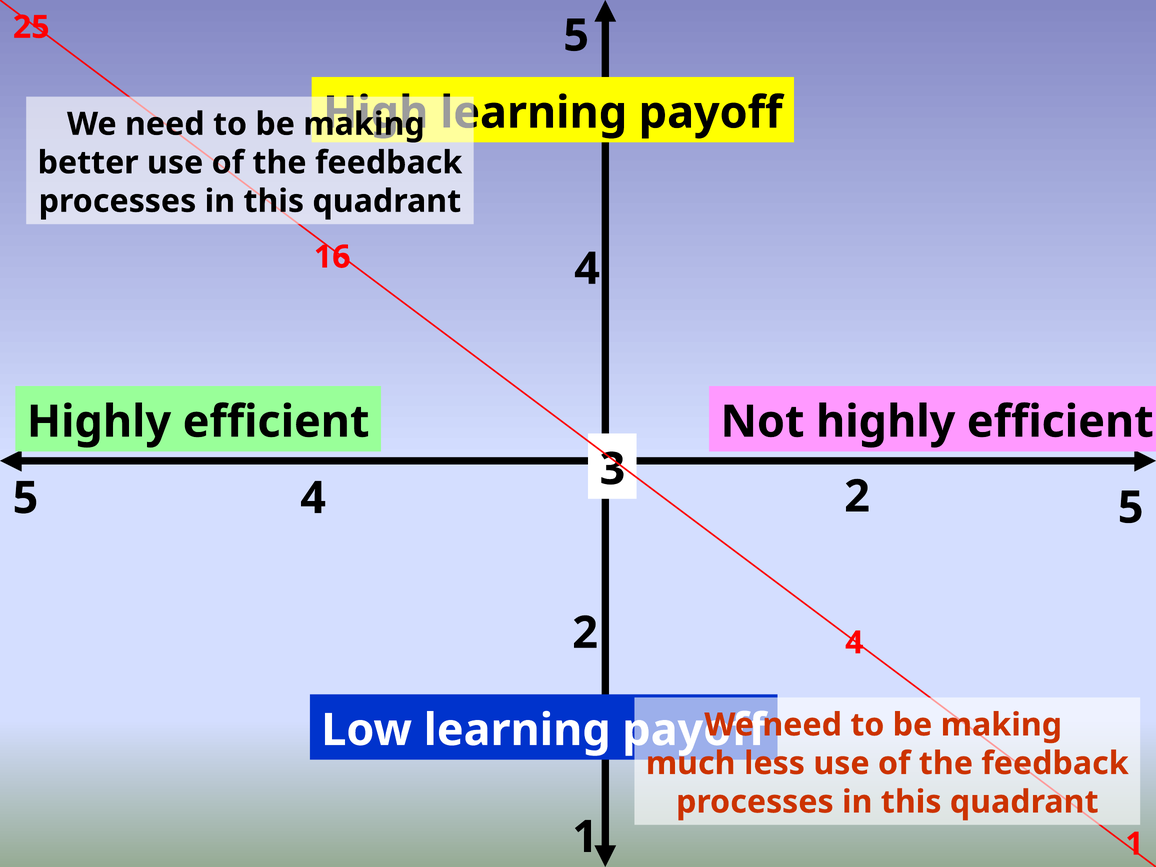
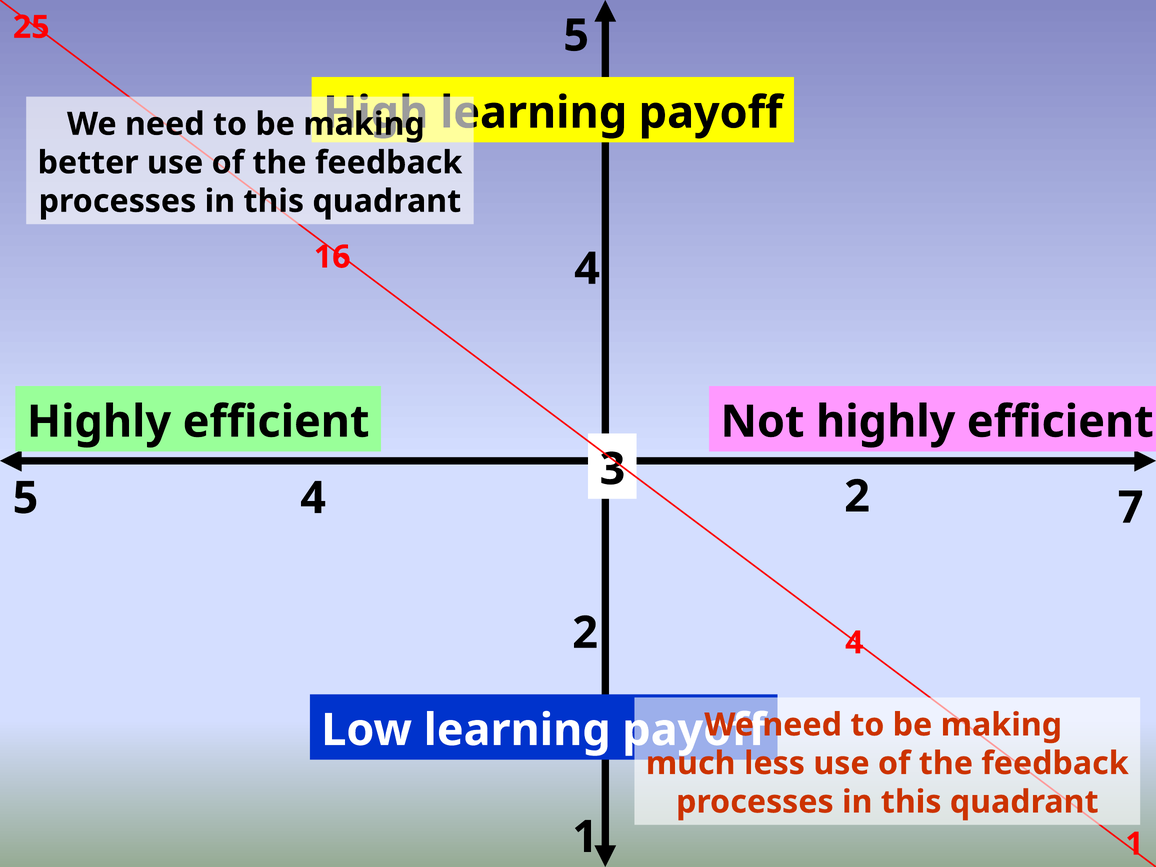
5 at (1131, 508): 5 -> 7
